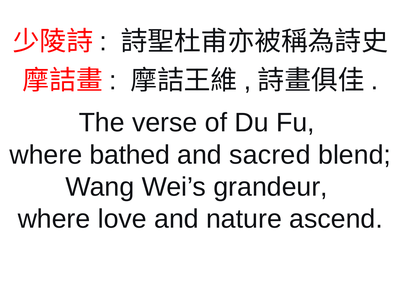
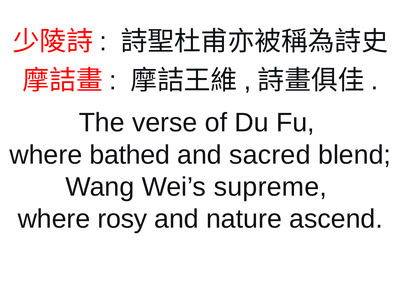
grandeur: grandeur -> supreme
love: love -> rosy
